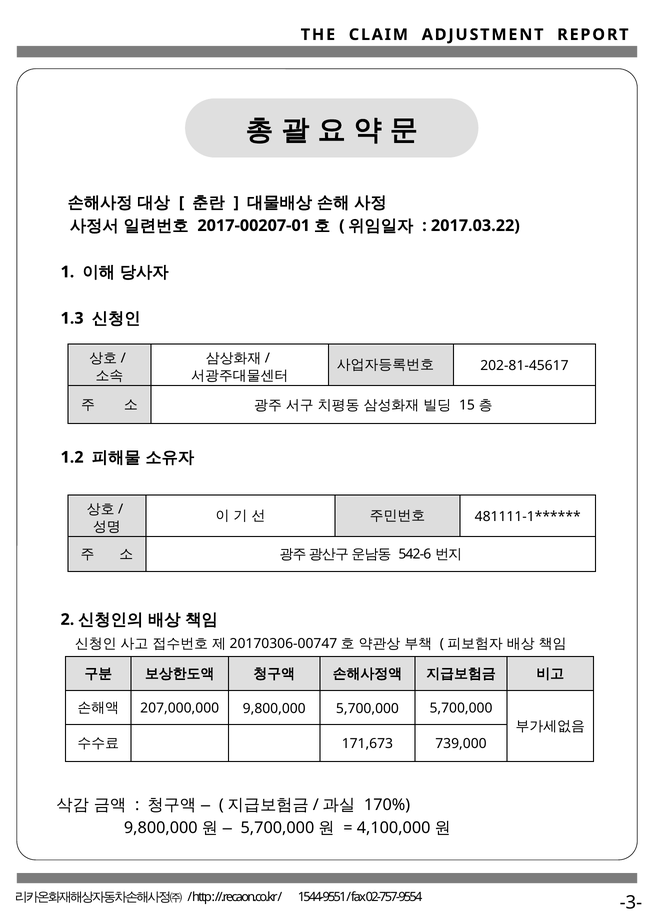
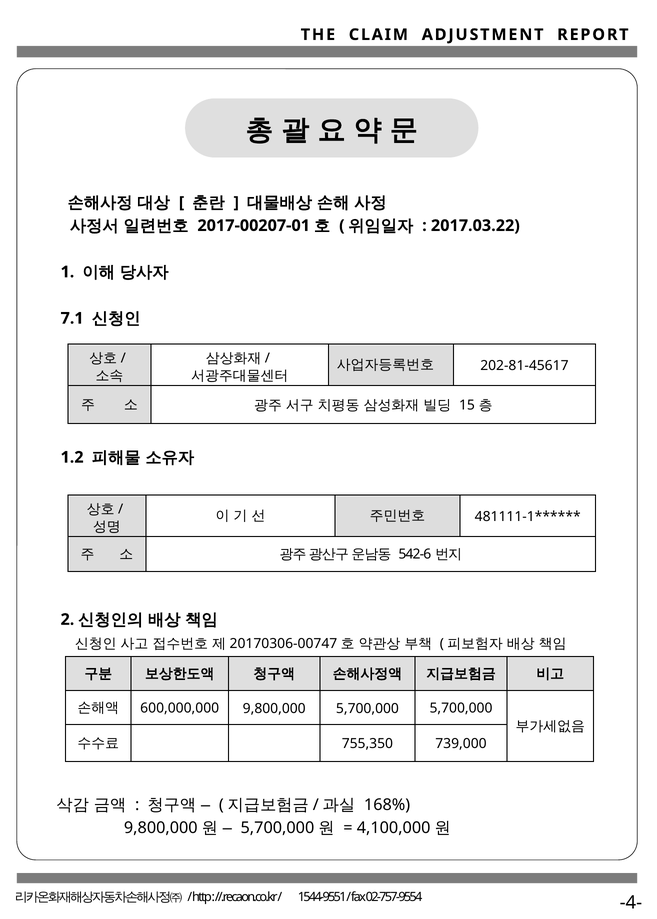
1.3: 1.3 -> 7.1
207,000,000: 207,000,000 -> 600,000,000
171,673: 171,673 -> 755,350
170%: 170% -> 168%
-3-: -3- -> -4-
